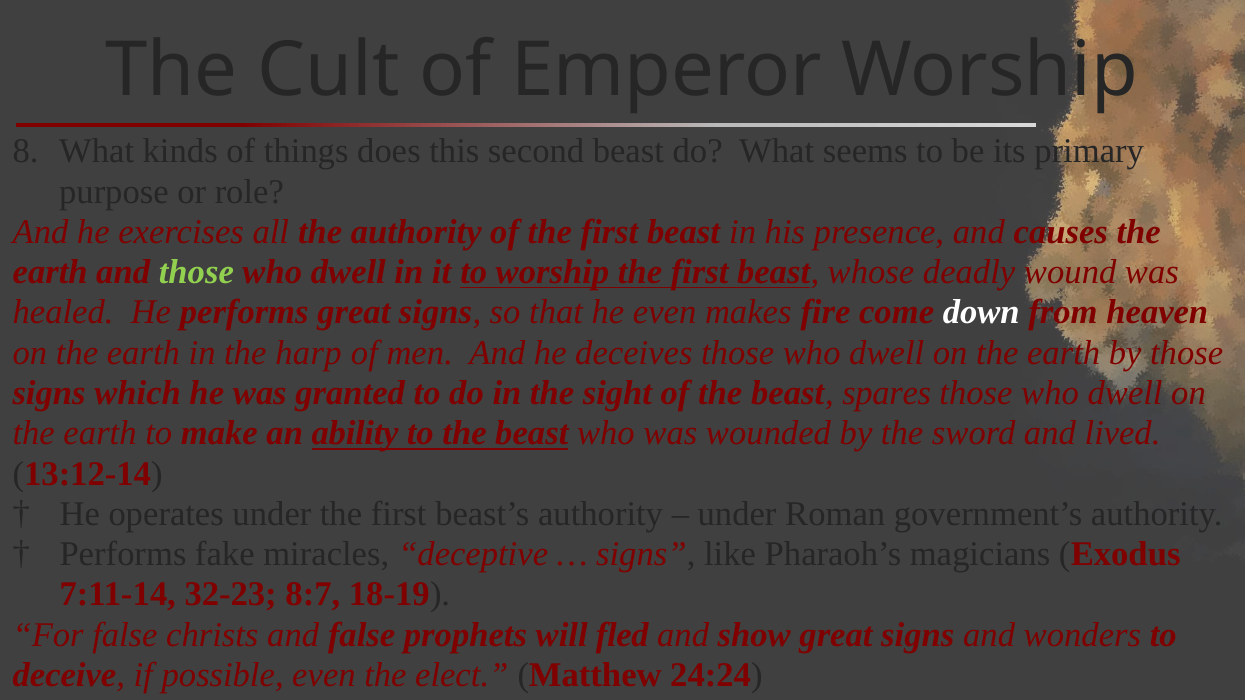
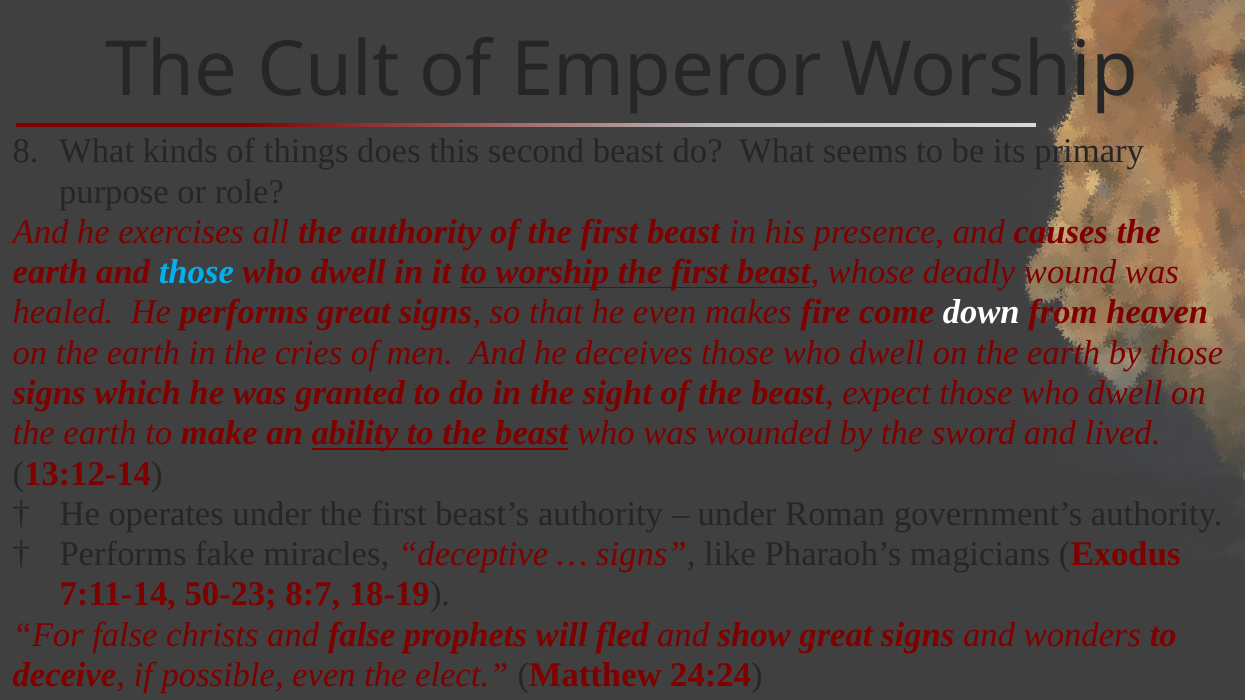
those at (196, 272) colour: light green -> light blue
harp: harp -> cries
spares: spares -> expect
32-23: 32-23 -> 50-23
